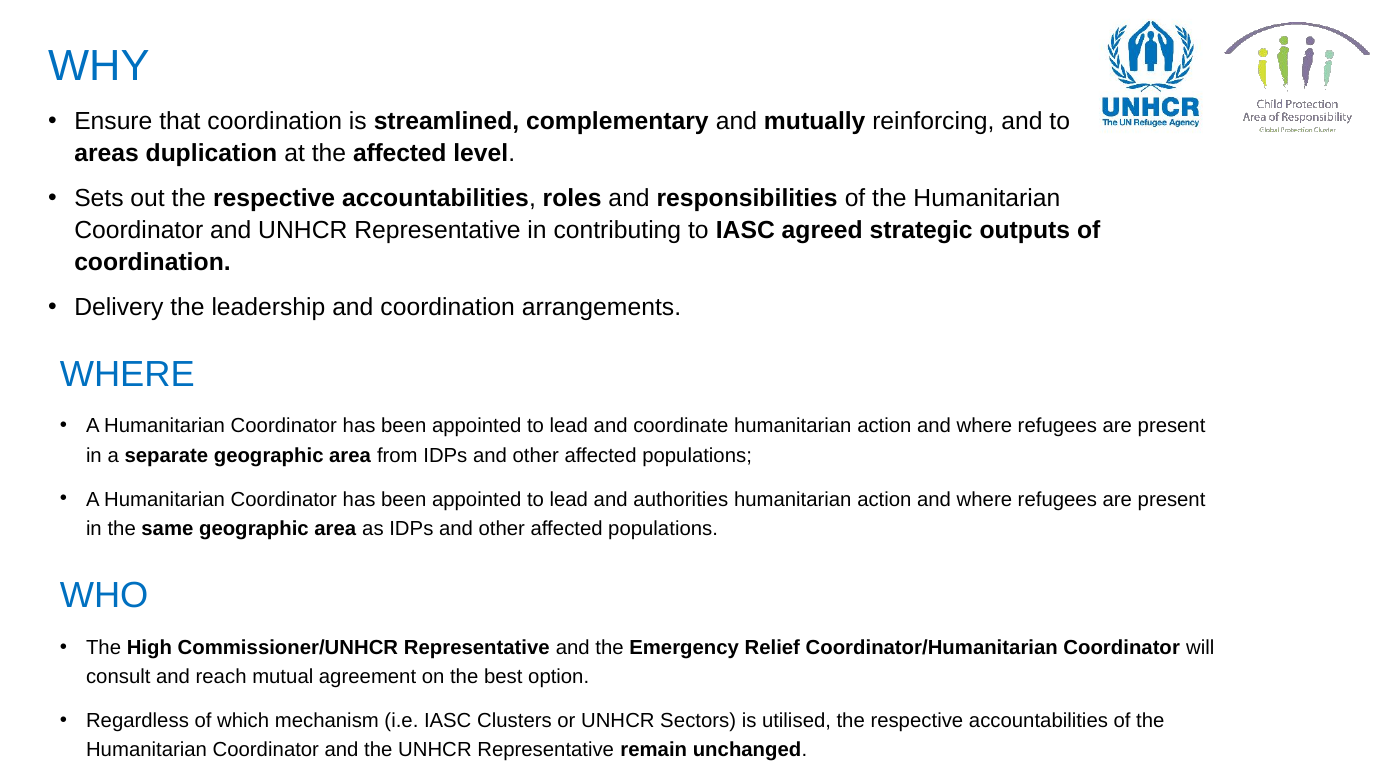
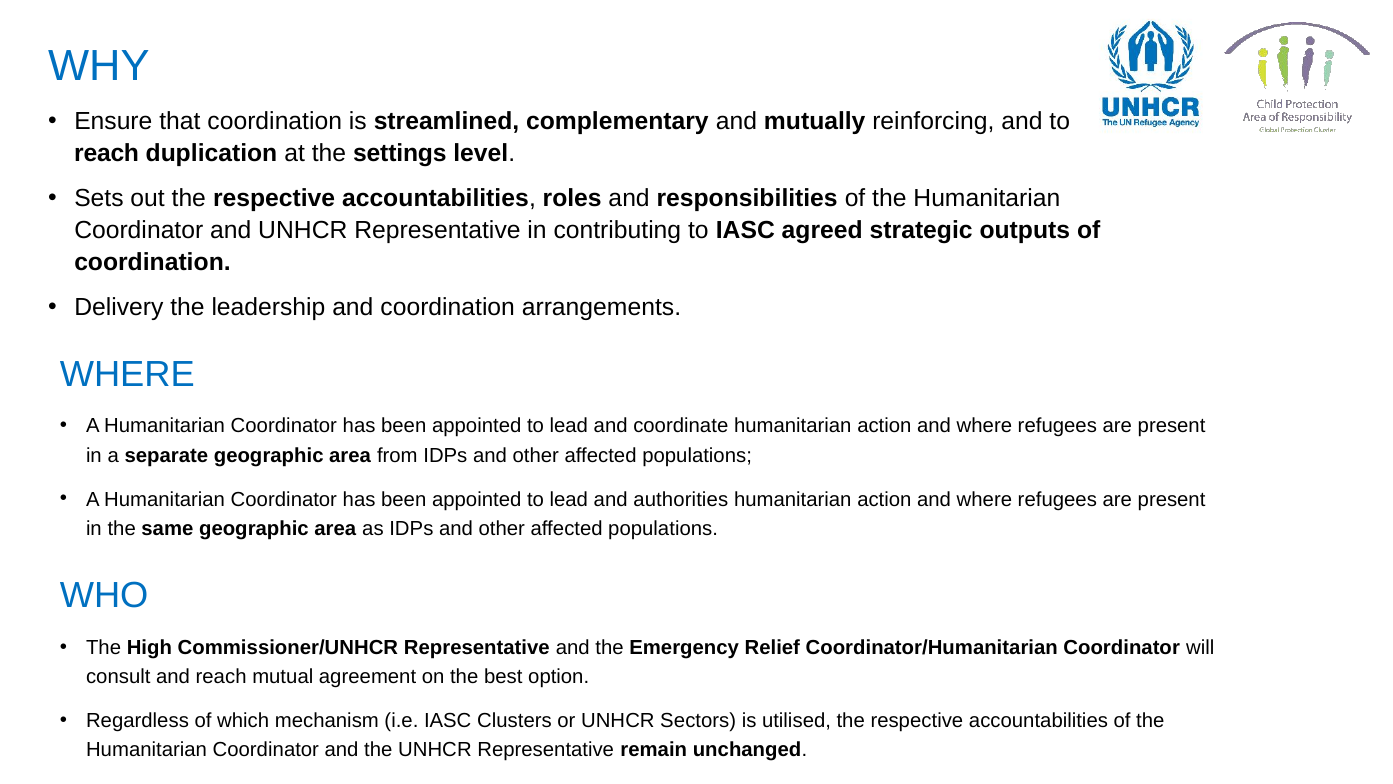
areas at (107, 154): areas -> reach
the affected: affected -> settings
